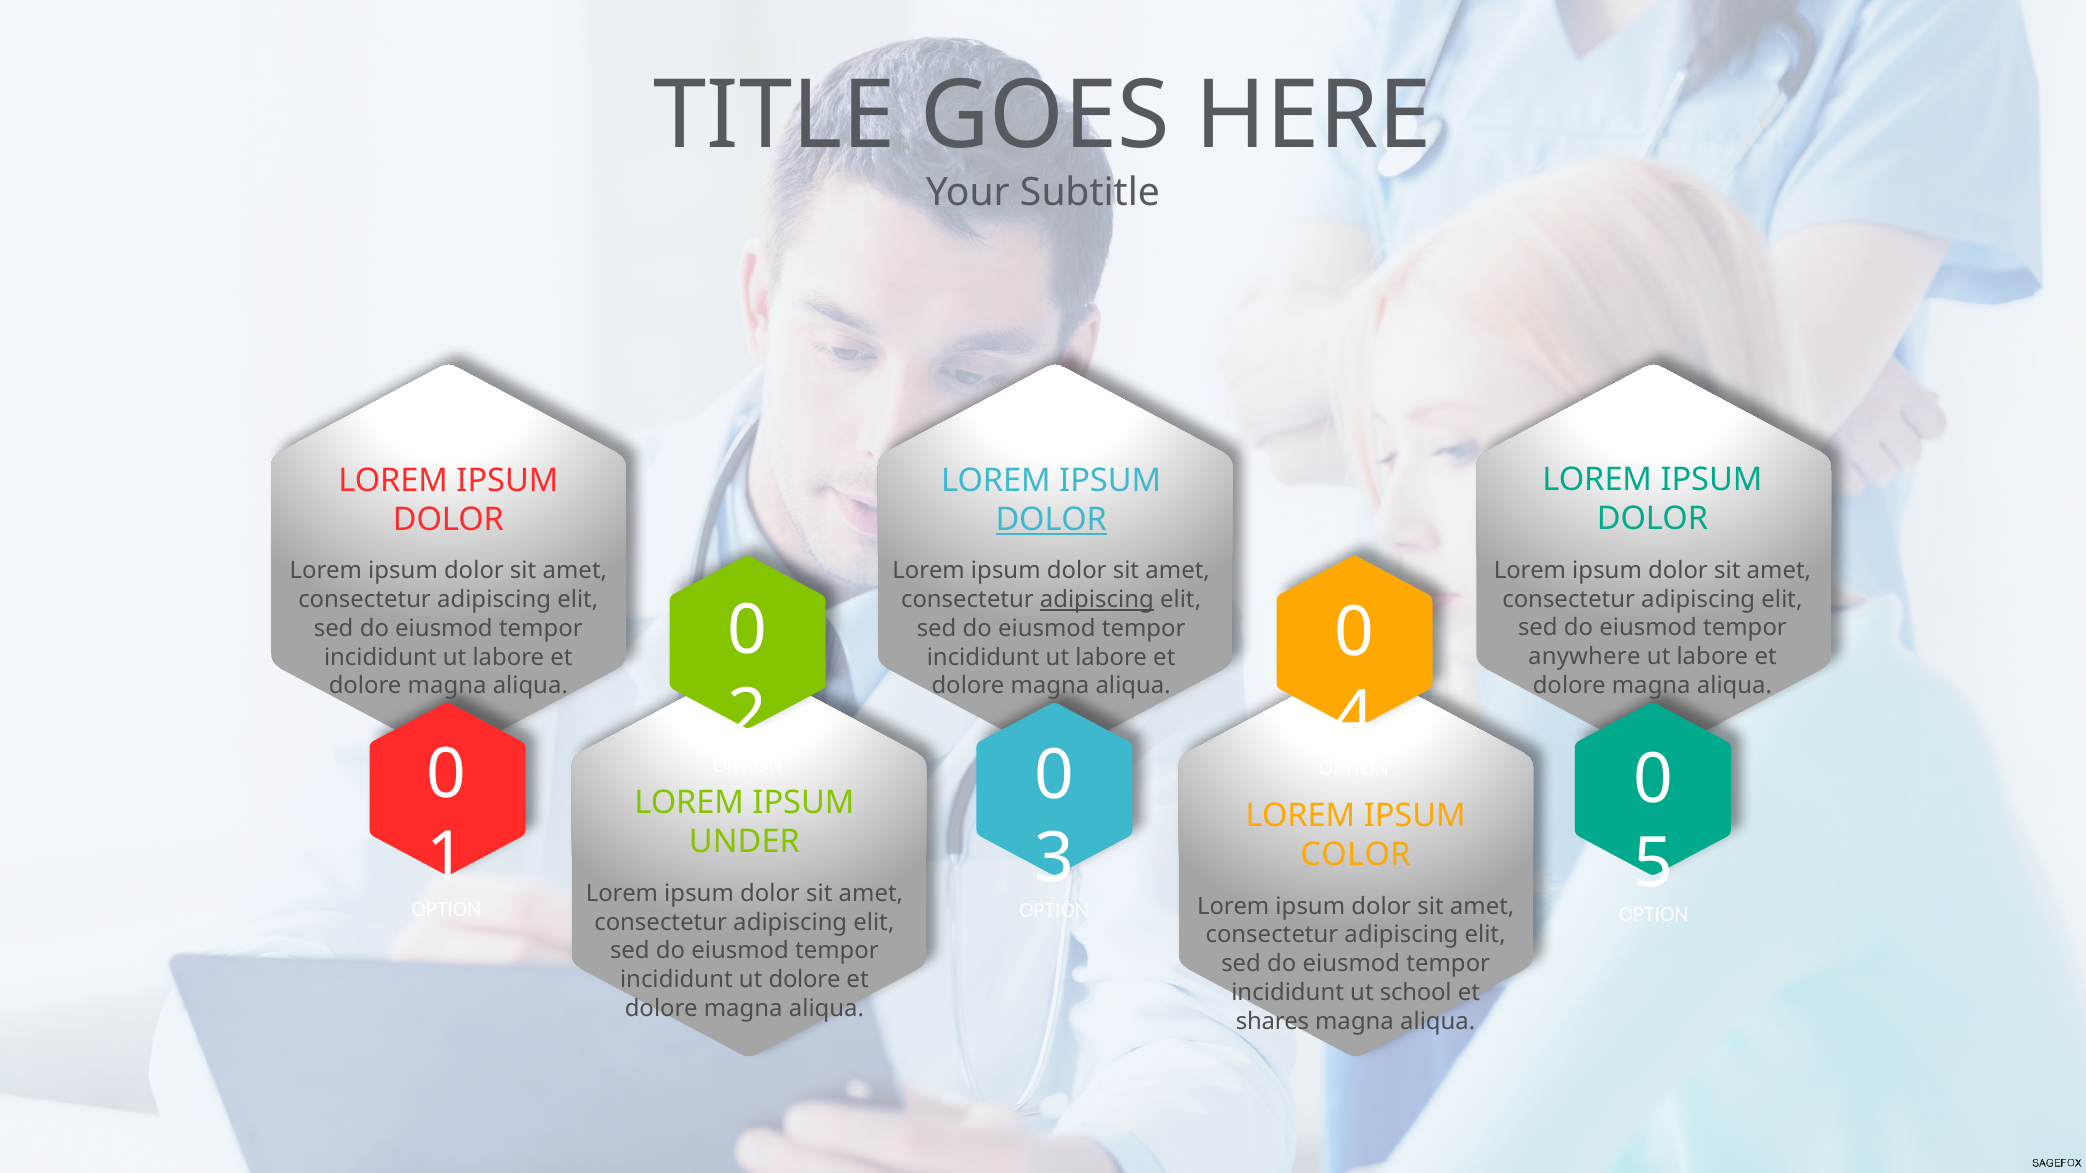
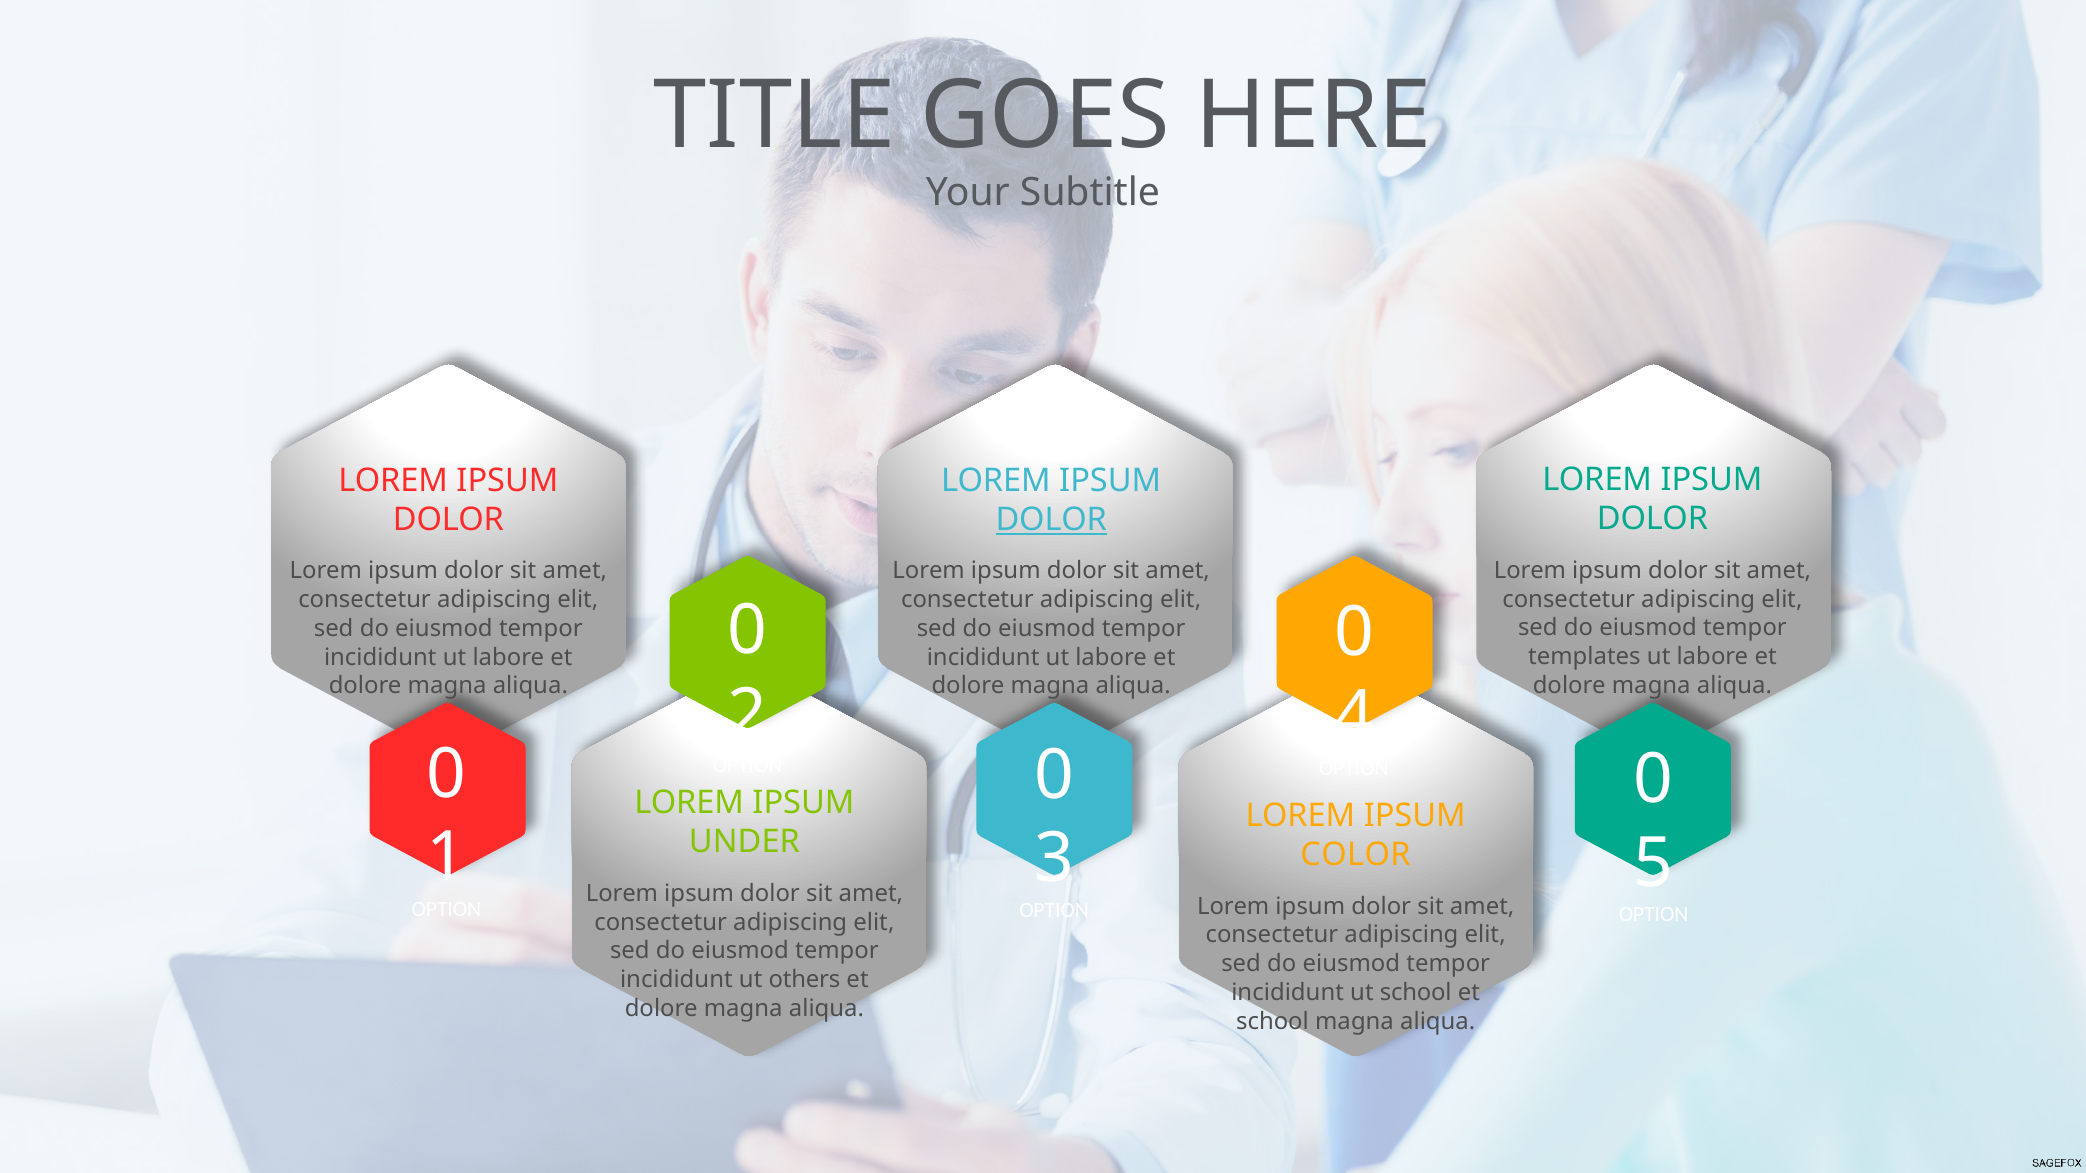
adipiscing at (1097, 600) underline: present -> none
anywhere: anywhere -> templates
ut dolore: dolore -> others
shares at (1273, 1021): shares -> school
